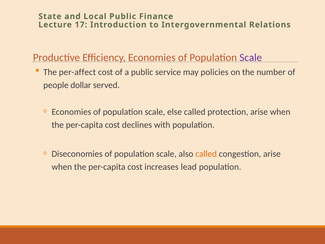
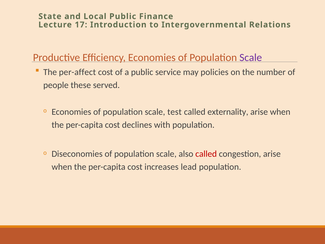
dollar: dollar -> these
else: else -> test
protection: protection -> externality
called at (206, 154) colour: orange -> red
